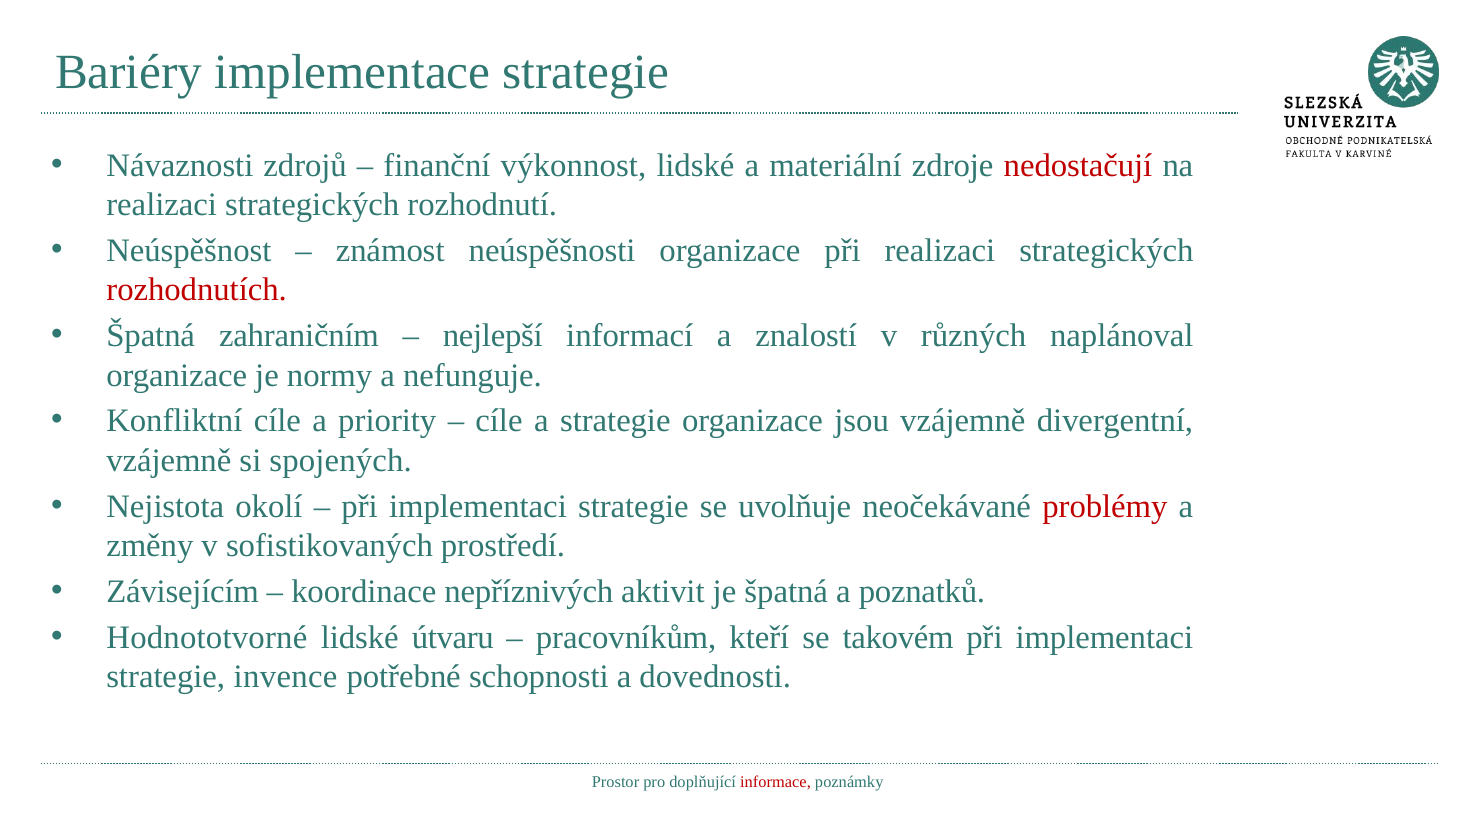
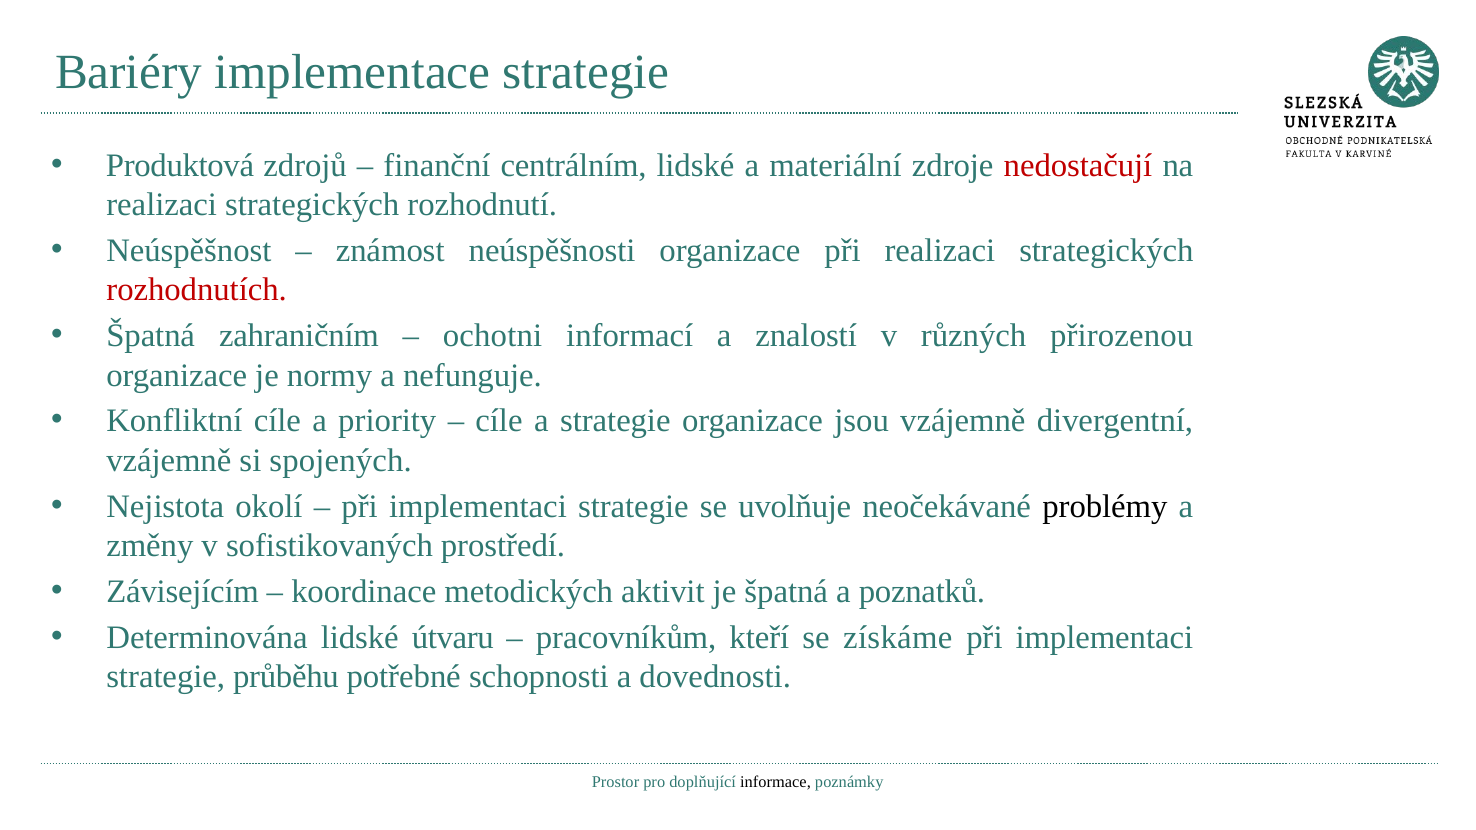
Návaznosti: Návaznosti -> Produktová
výkonnost: výkonnost -> centrálním
nejlepší: nejlepší -> ochotni
naplánoval: naplánoval -> přirozenou
problémy colour: red -> black
nepříznivých: nepříznivých -> metodických
Hodnototvorné: Hodnototvorné -> Determinována
takovém: takovém -> získáme
invence: invence -> průběhu
informace colour: red -> black
